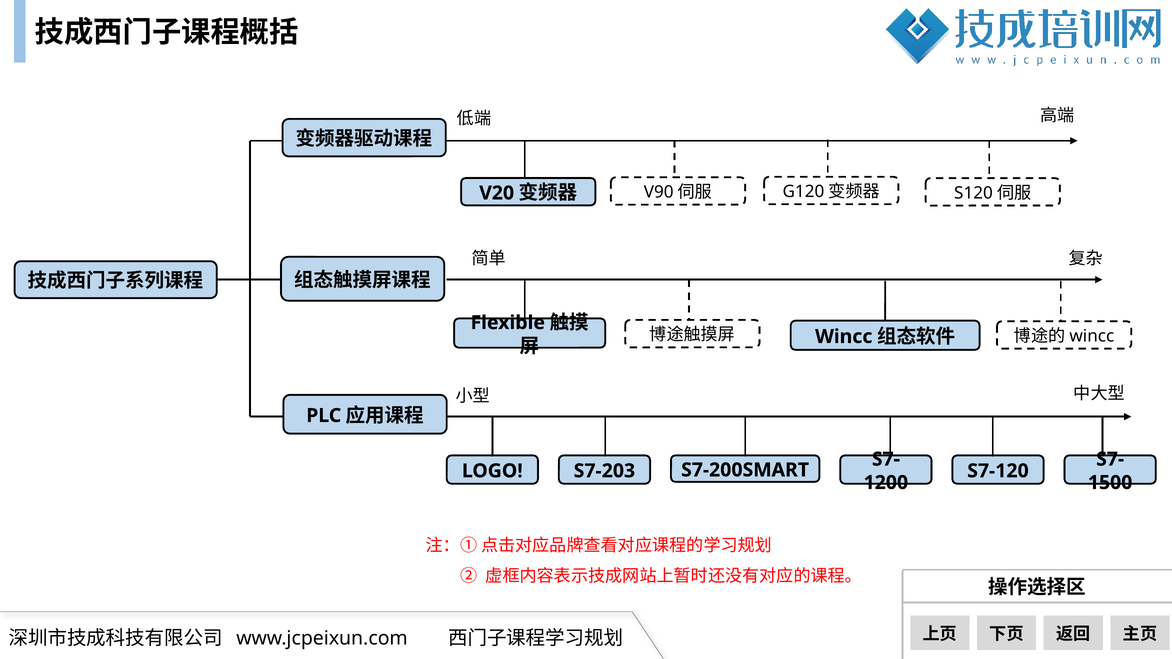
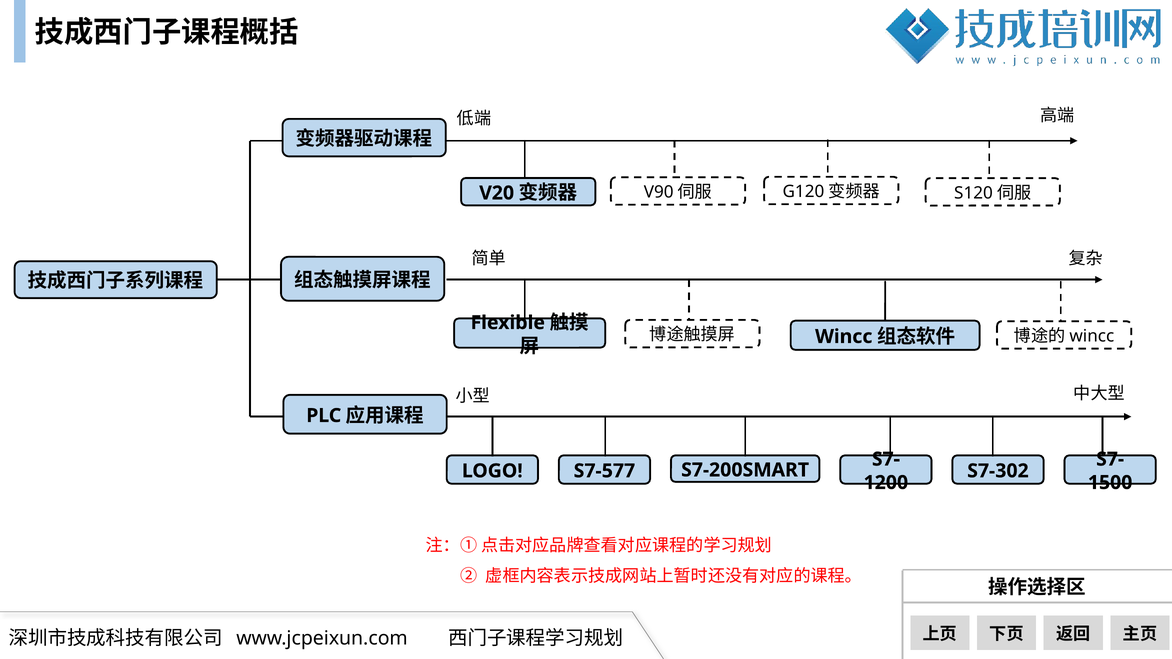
S7-203: S7-203 -> S7-577
S7-120: S7-120 -> S7-302
